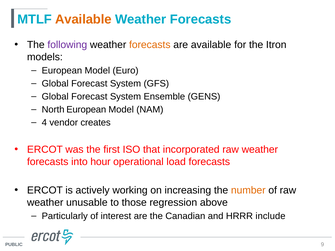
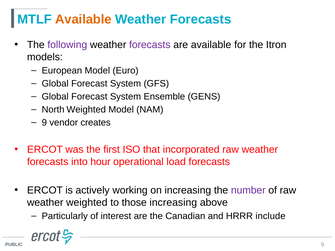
forecasts at (150, 45) colour: orange -> purple
North European: European -> Weighted
4 at (44, 123): 4 -> 9
number colour: orange -> purple
weather unusable: unusable -> weighted
those regression: regression -> increasing
